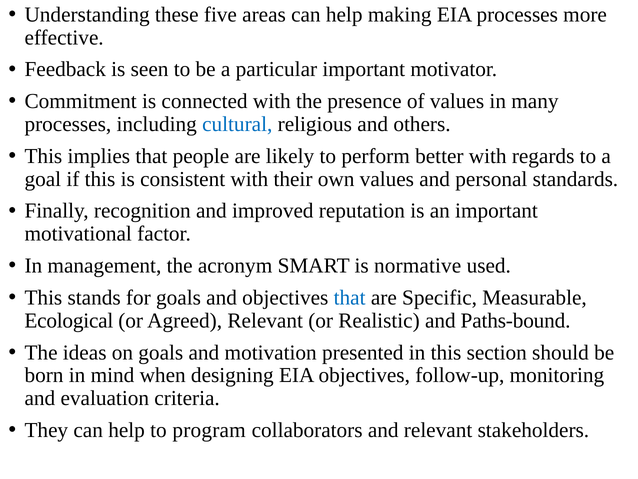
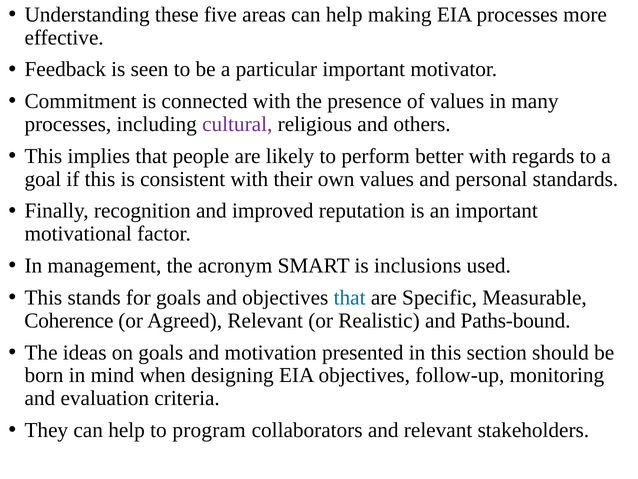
cultural colour: blue -> purple
normative: normative -> inclusions
Ecological: Ecological -> Coherence
